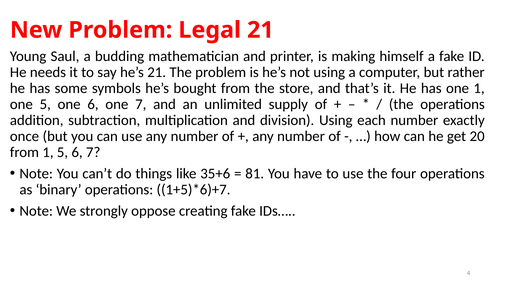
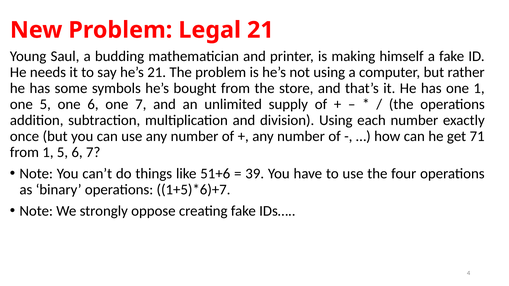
20: 20 -> 71
35+6: 35+6 -> 51+6
81: 81 -> 39
